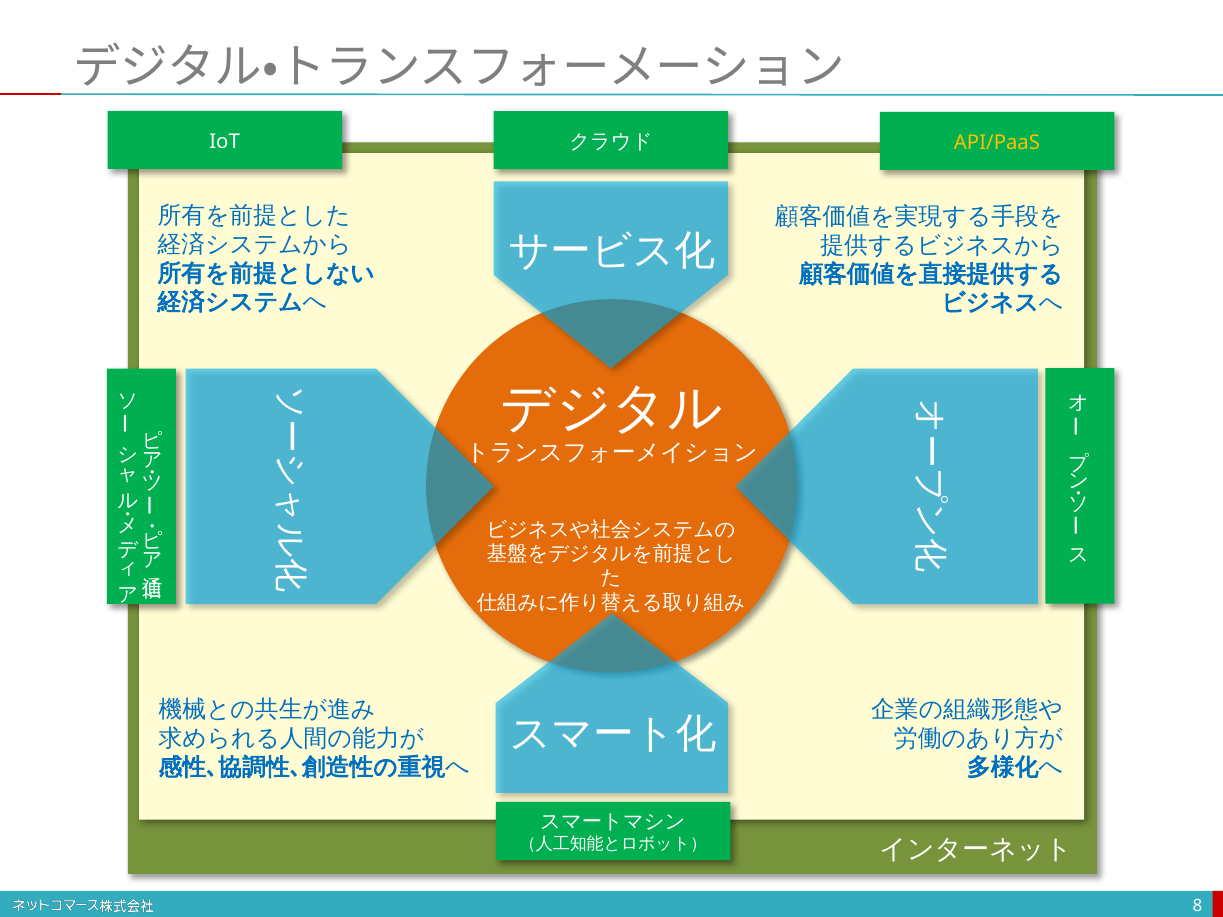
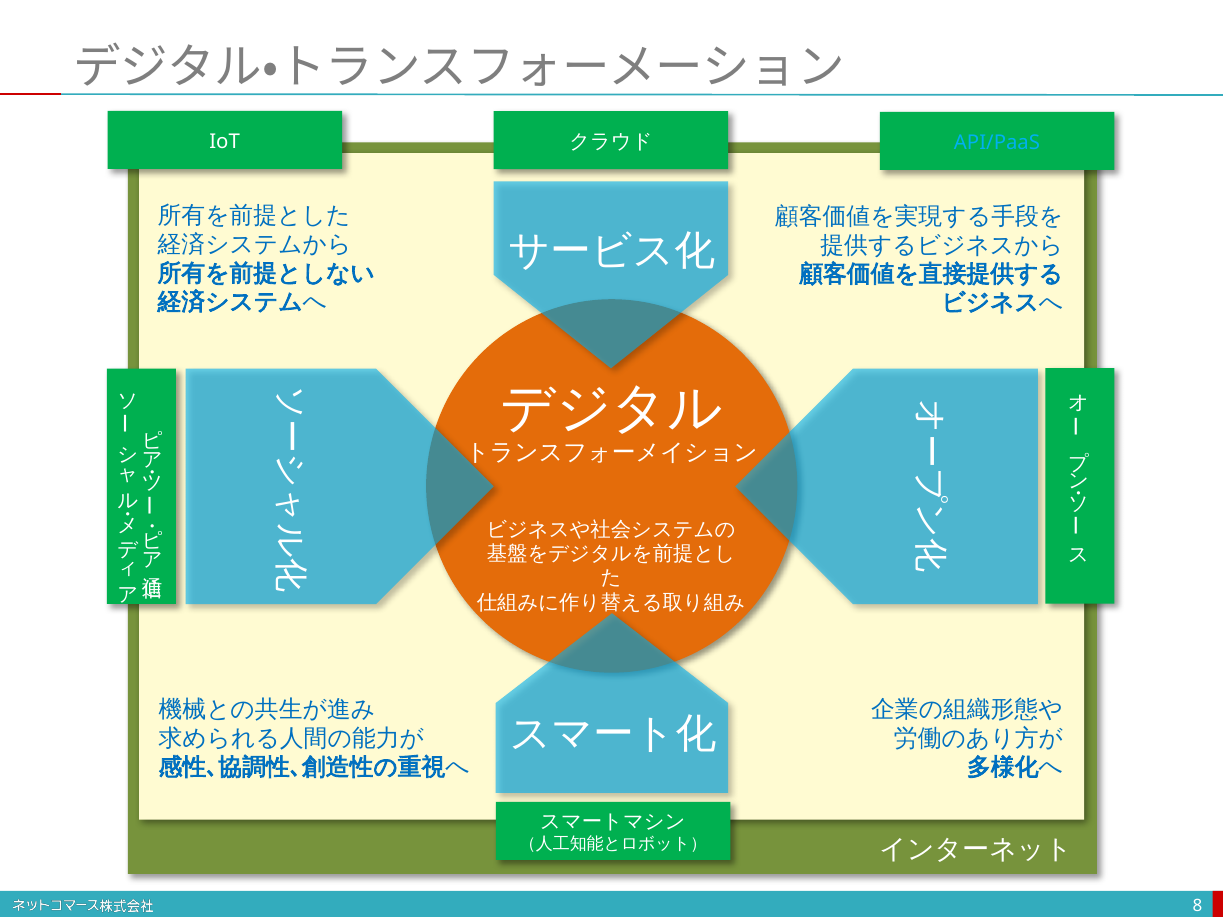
API/PaaS colour: yellow -> light blue
